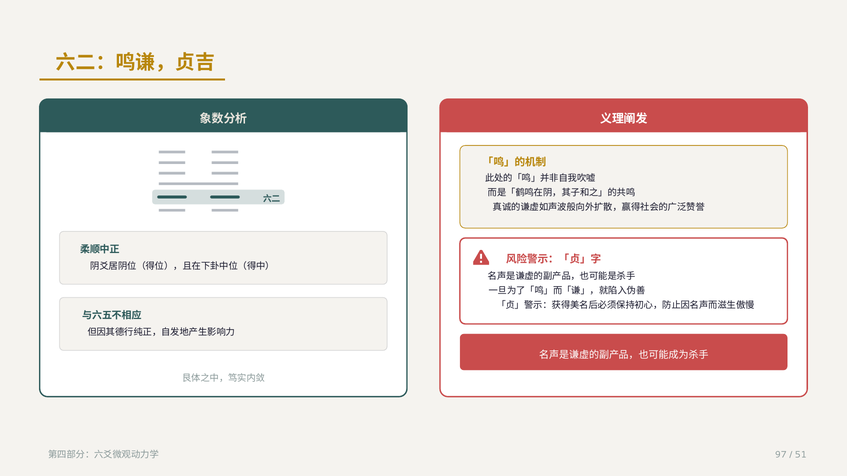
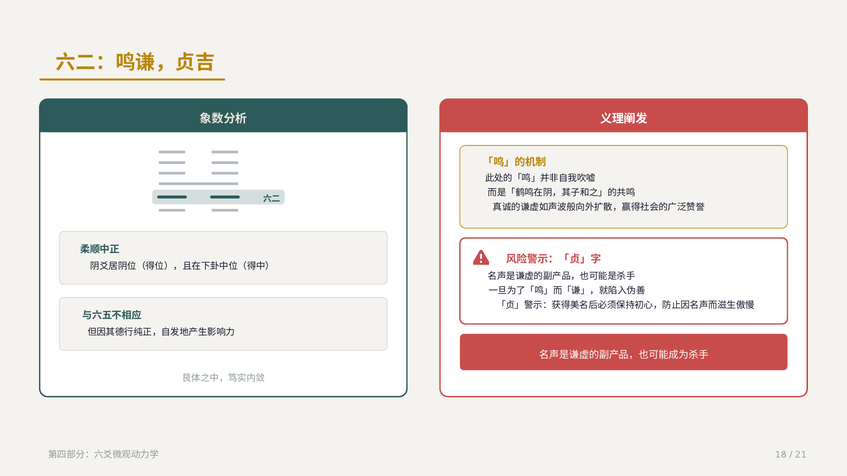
97: 97 -> 18
51: 51 -> 21
